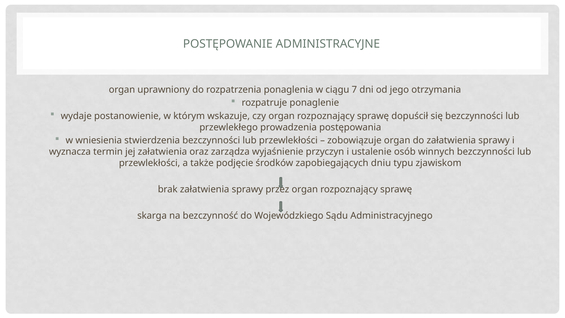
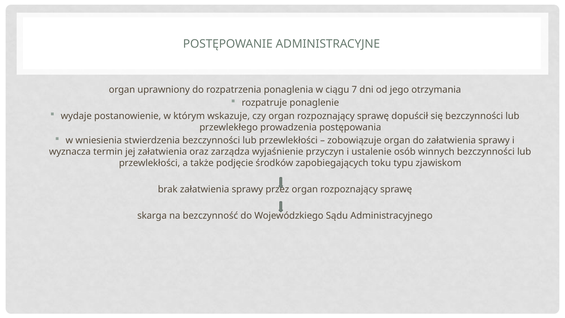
dniu: dniu -> toku
